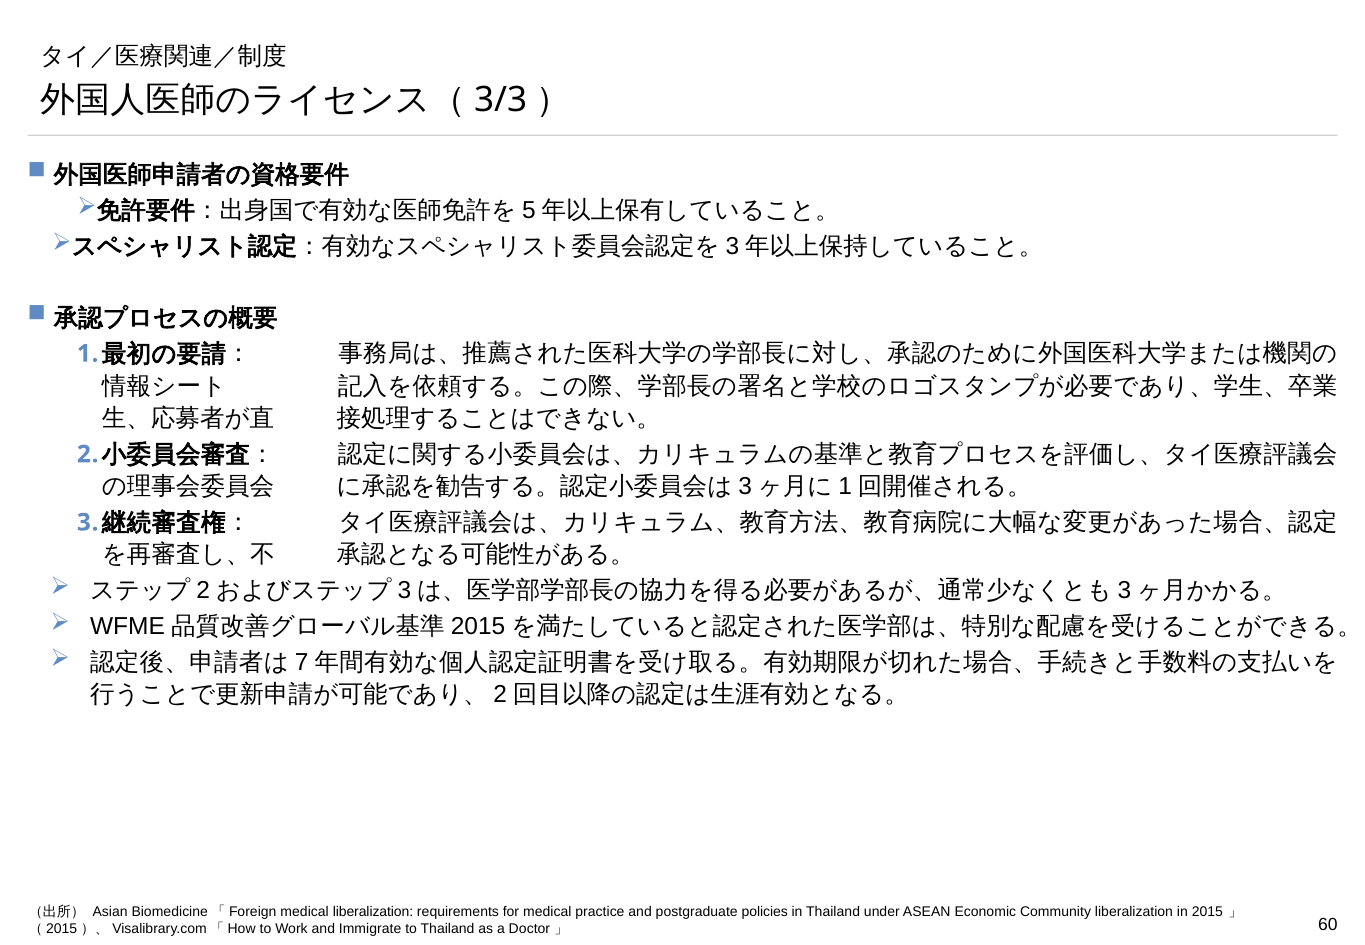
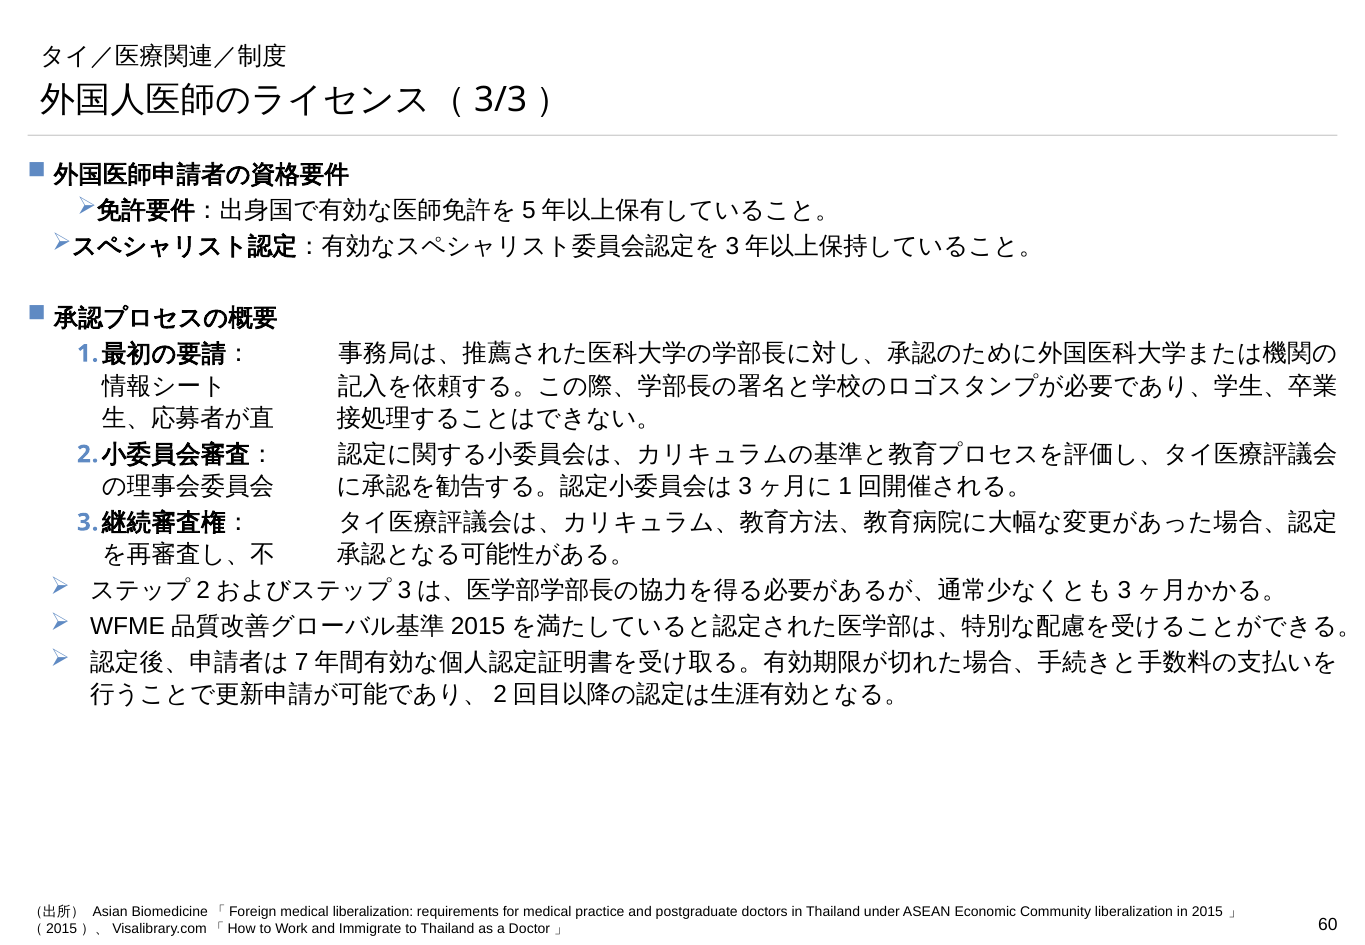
policies: policies -> doctors
